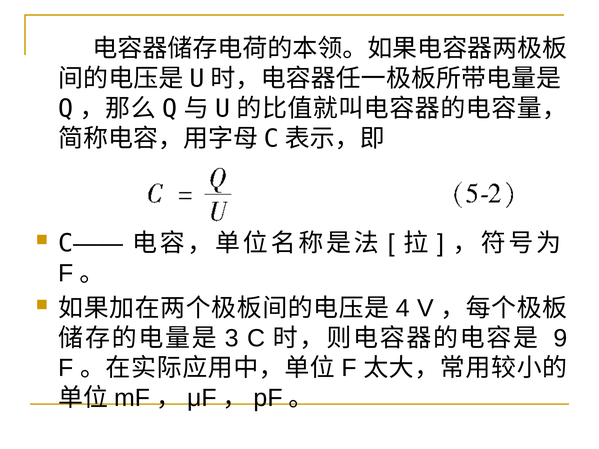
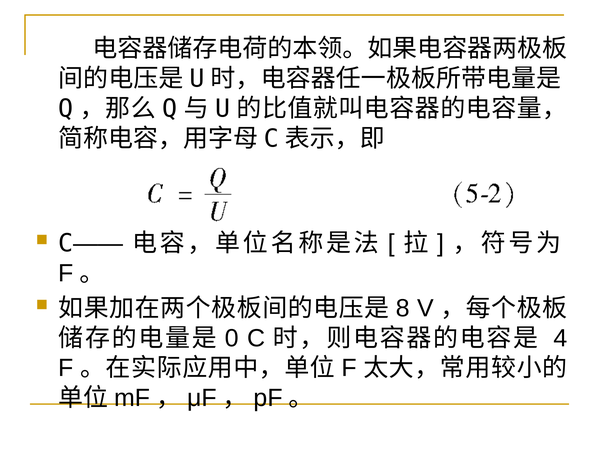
4: 4 -> 8
3: 3 -> 0
9: 9 -> 4
